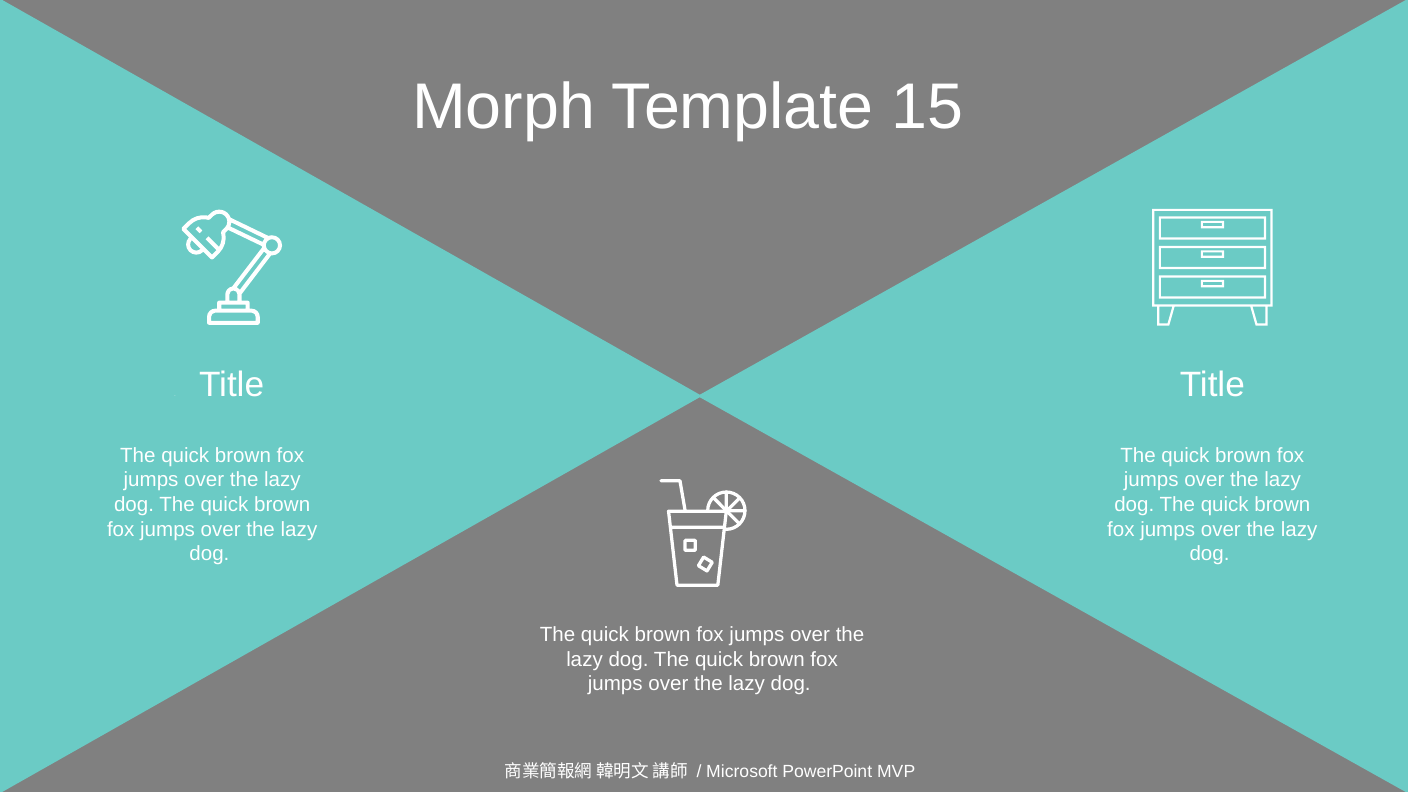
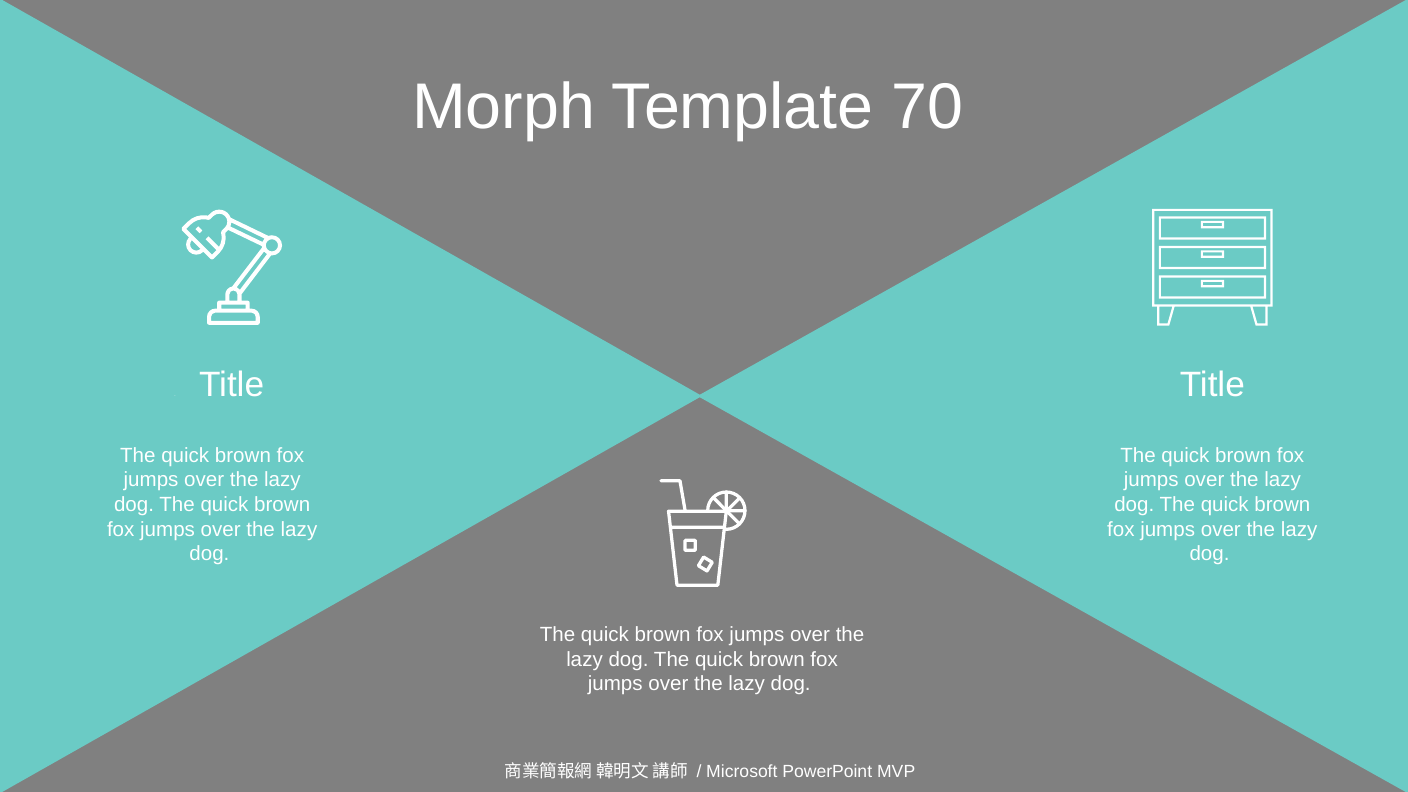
15: 15 -> 70
